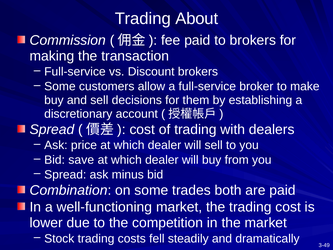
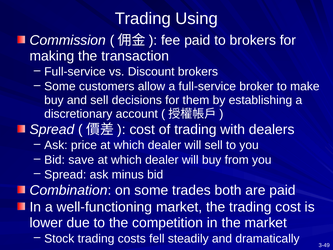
About: About -> Using
